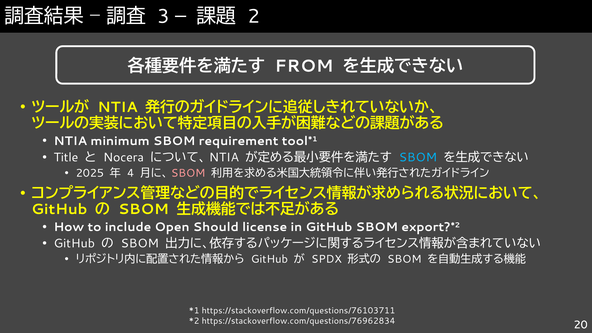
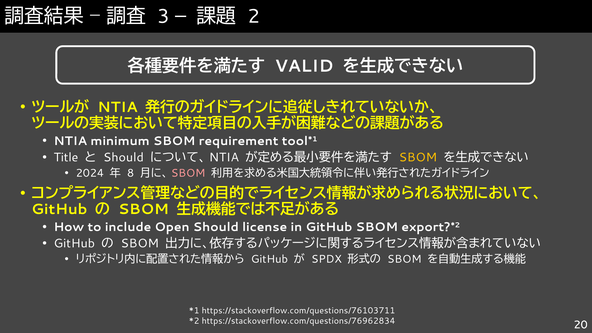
FROM: FROM -> VALID
Nocera at (124, 157): Nocera -> Should
SBOM at (418, 157) colour: light blue -> yellow
2025: 2025 -> 2024
4: 4 -> 8
